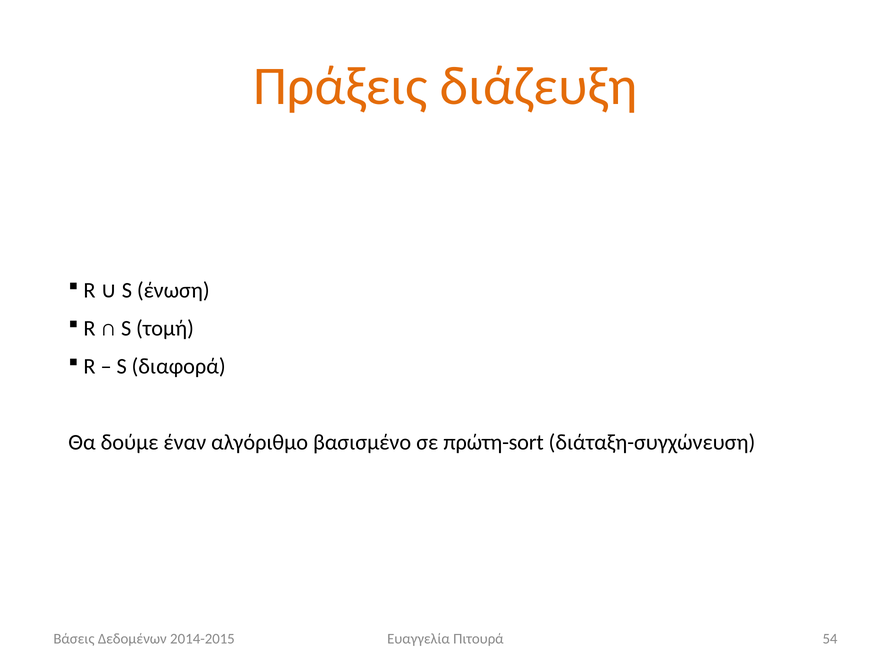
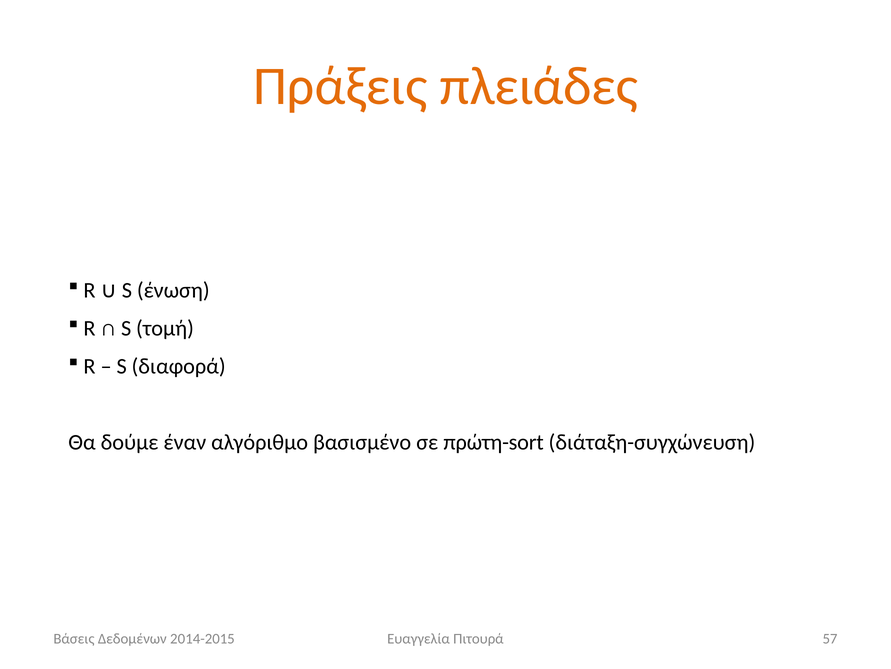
διάζευξη: διάζευξη -> πλειάδες
54: 54 -> 57
